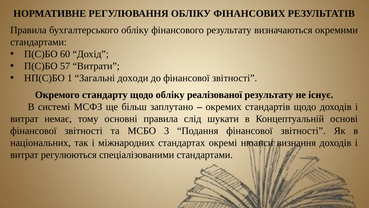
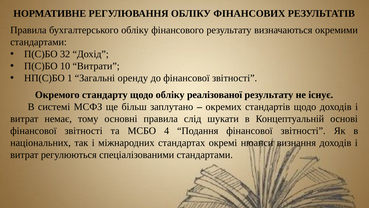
60: 60 -> 32
57: 57 -> 10
доходи: доходи -> оренду
3: 3 -> 4
